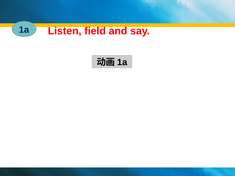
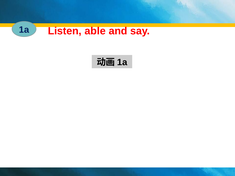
field: field -> able
